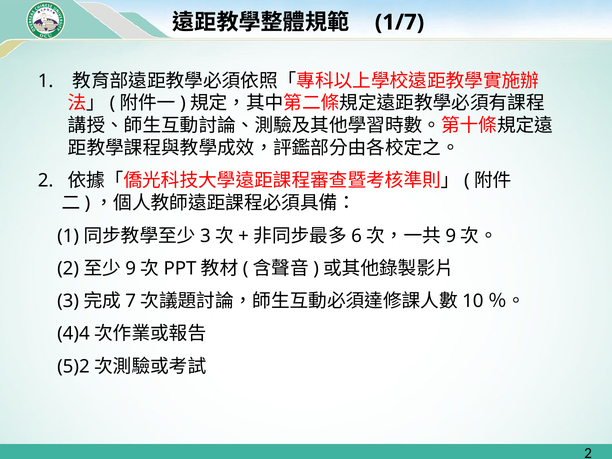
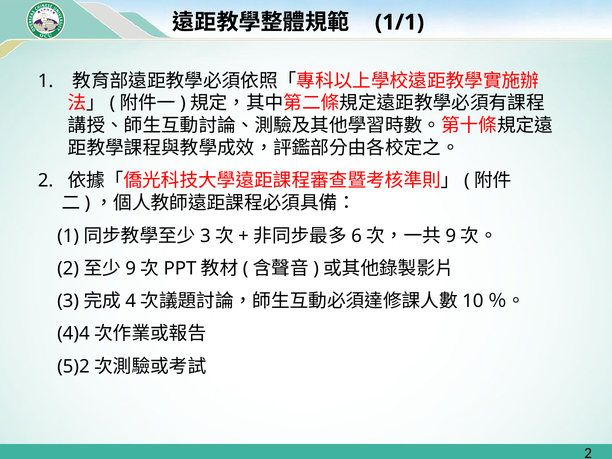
1/7: 1/7 -> 1/1
7: 7 -> 4
